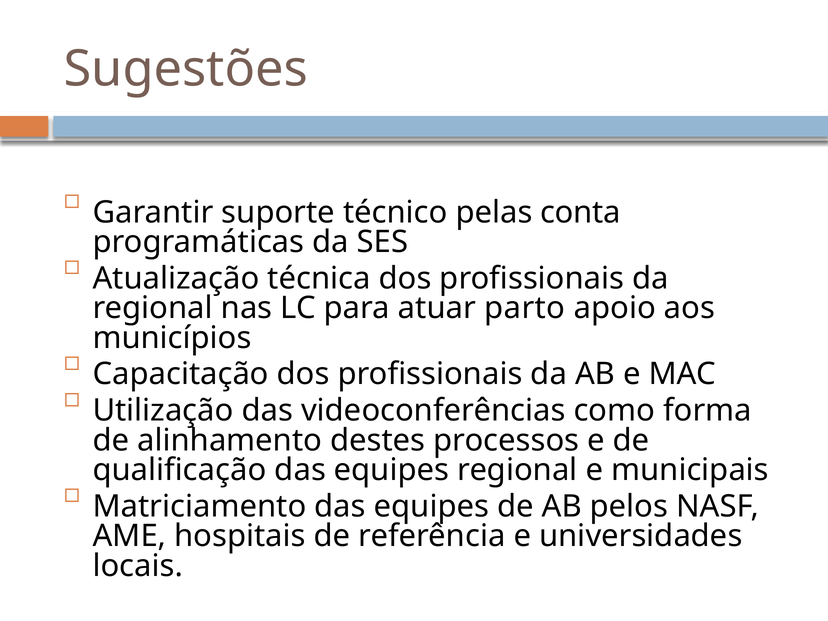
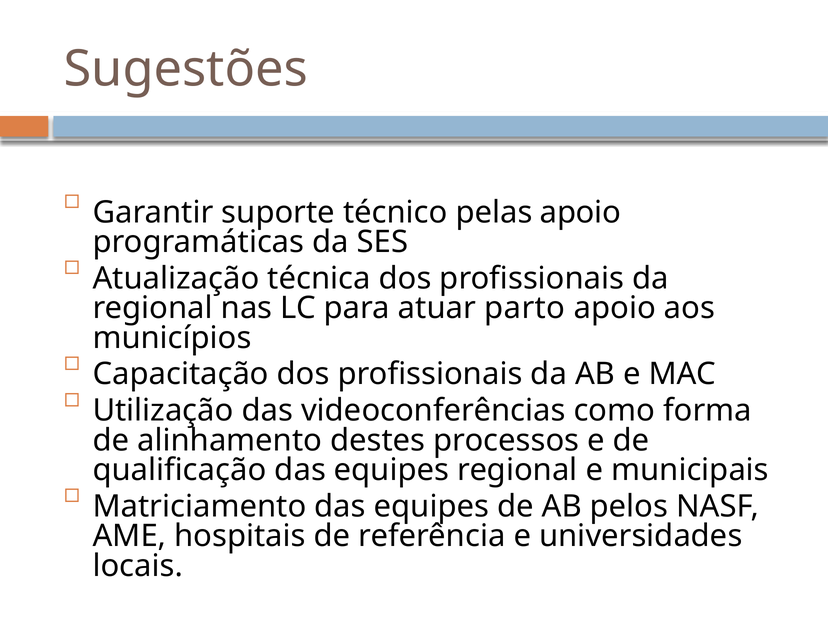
pelas conta: conta -> apoio
